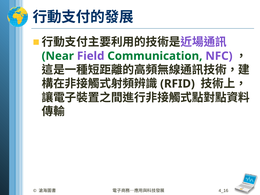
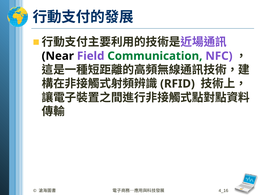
Near colour: green -> black
